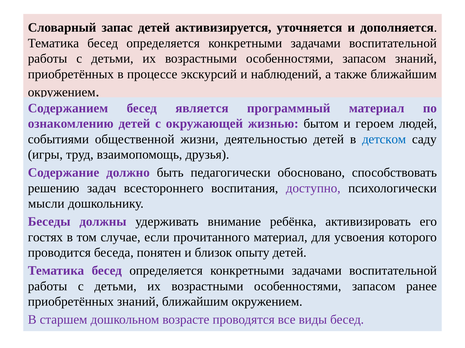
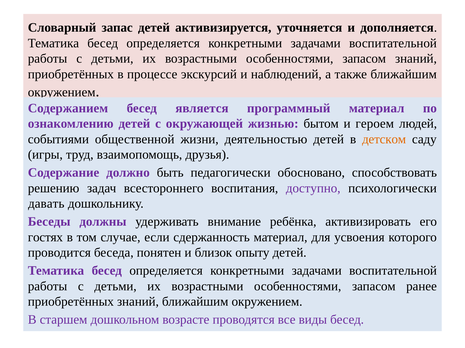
детском colour: blue -> orange
мысли: мысли -> давать
прочитанного: прочитанного -> сдержанность
